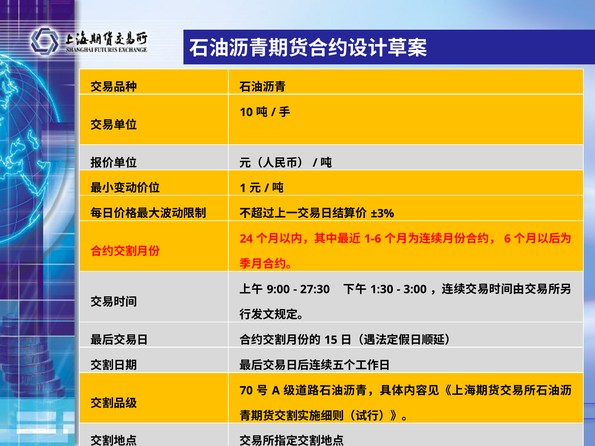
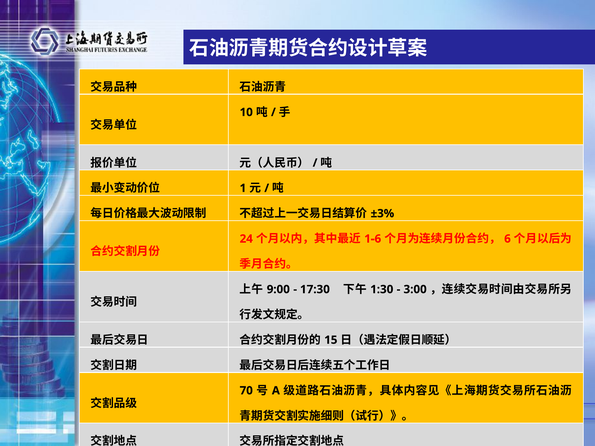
27:30: 27:30 -> 17:30
